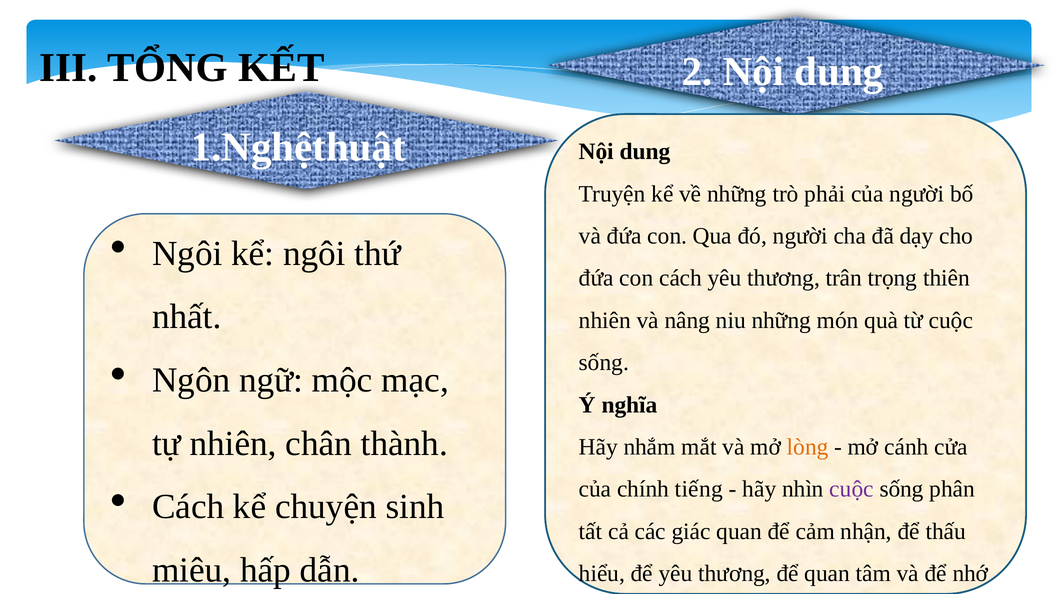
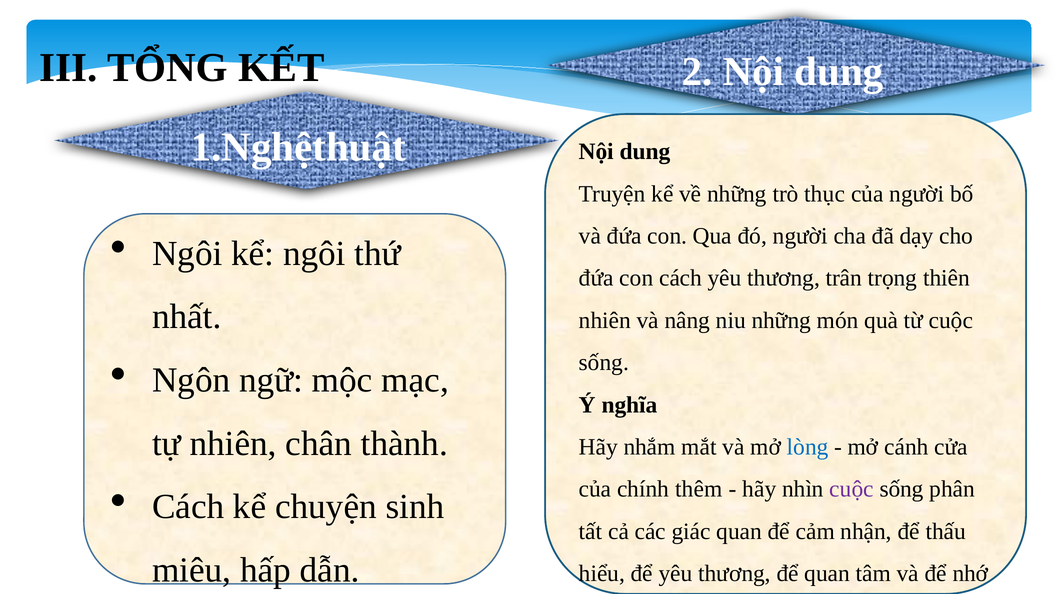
phải: phải -> thục
lòng colour: orange -> blue
tiếng: tiếng -> thêm
